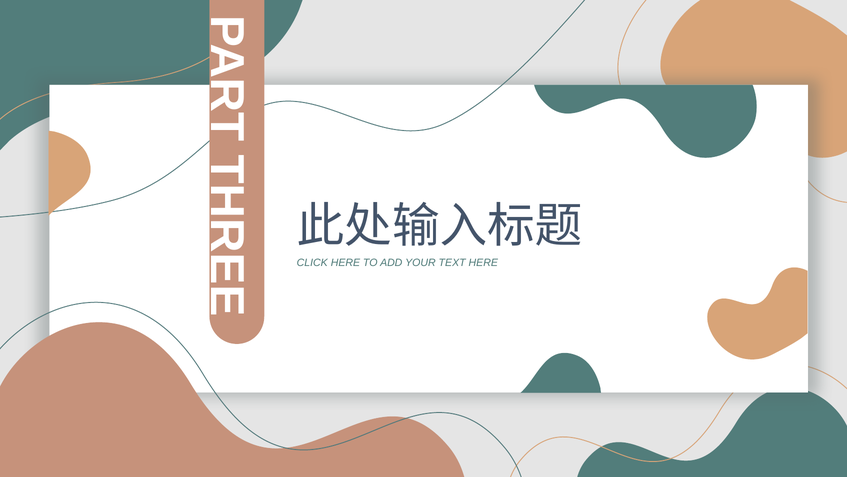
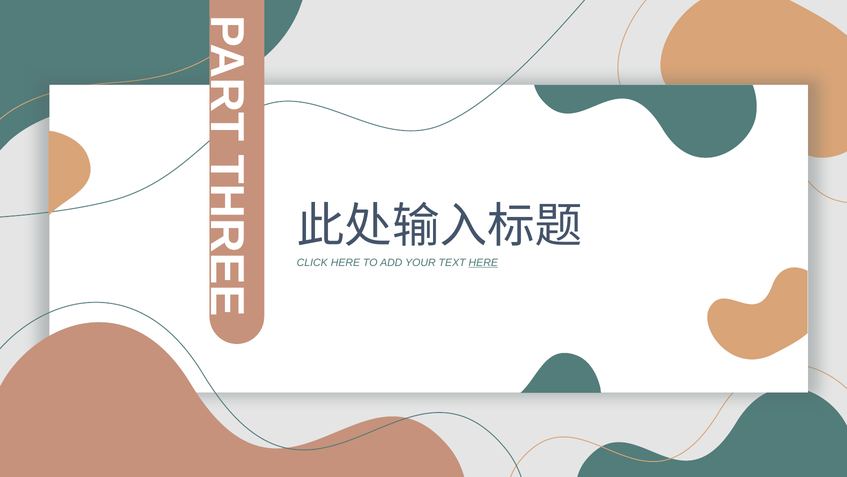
HERE at (483, 263) underline: none -> present
